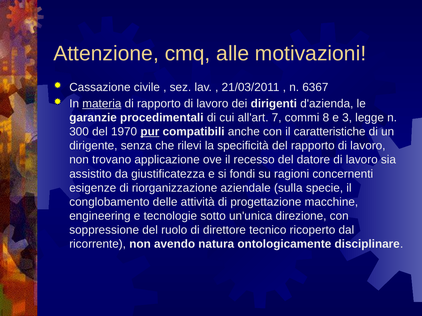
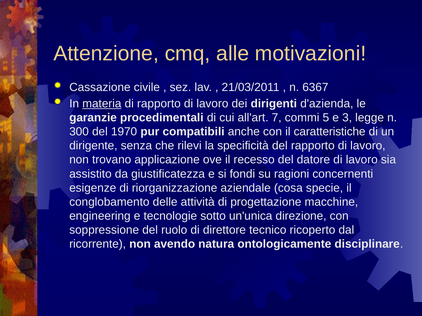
8: 8 -> 5
pur underline: present -> none
sulla: sulla -> cosa
